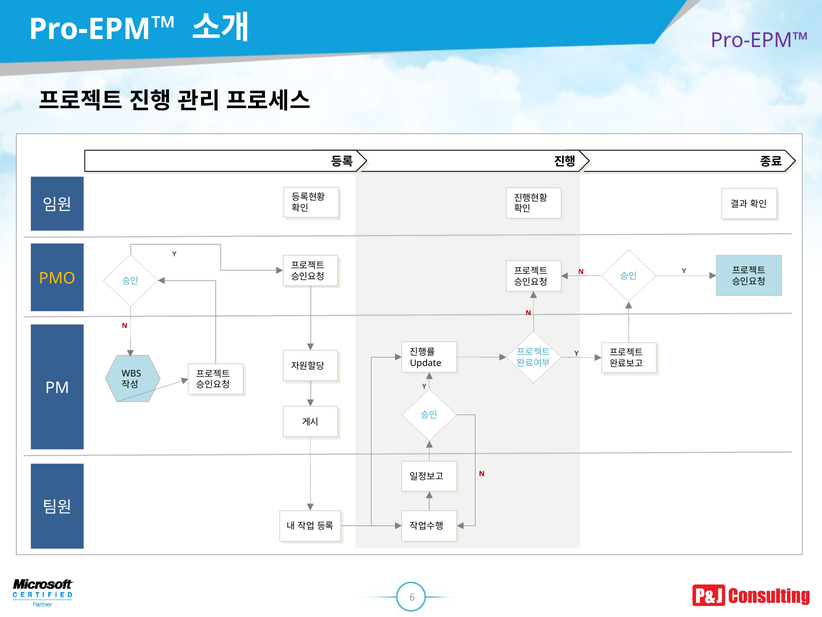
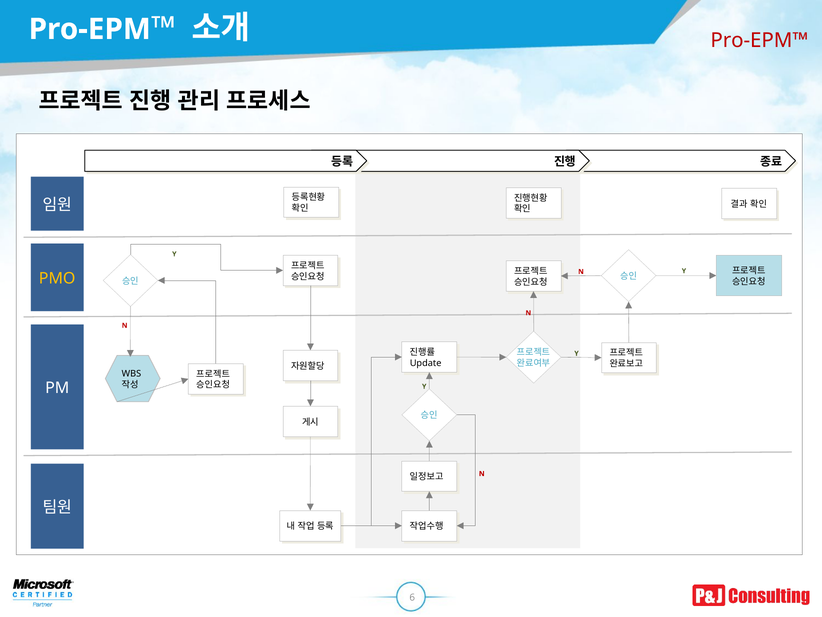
Pro-EPM™ at (759, 40) colour: purple -> red
